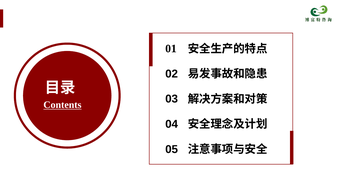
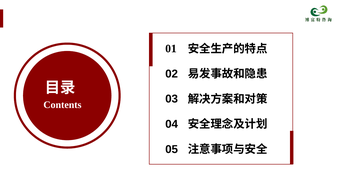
Contents underline: present -> none
